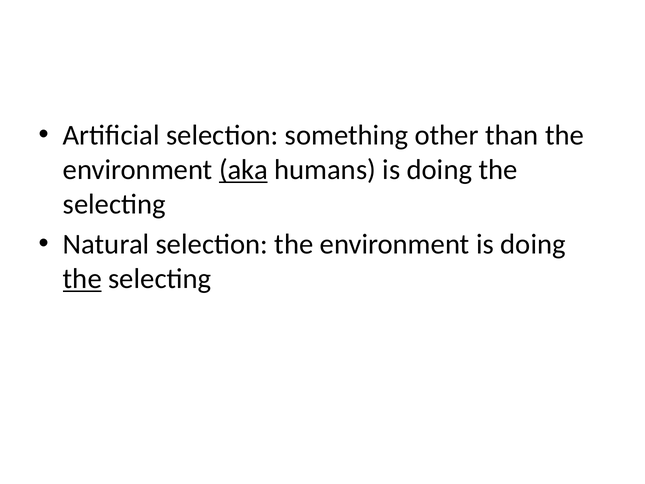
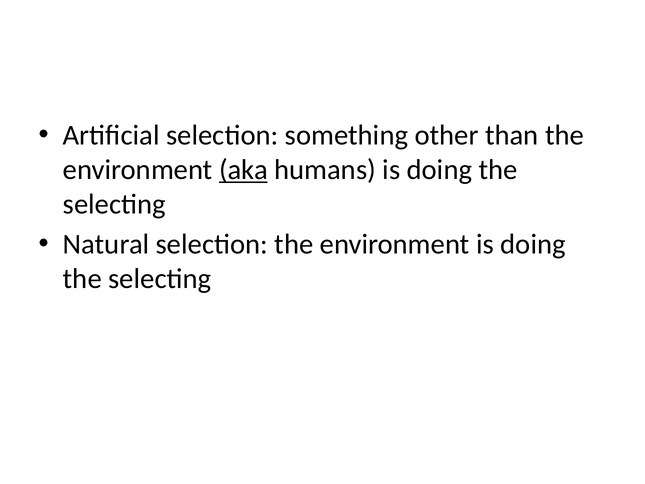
the at (82, 279) underline: present -> none
